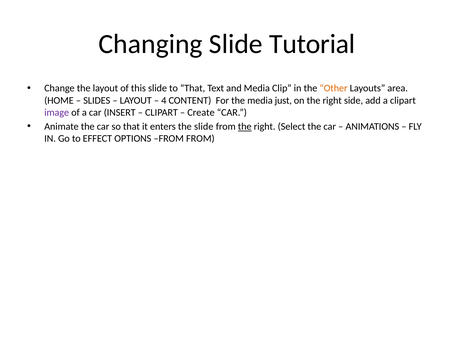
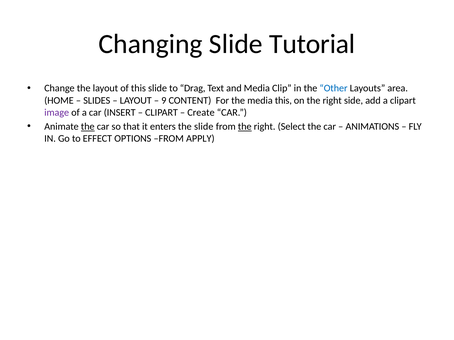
to That: That -> Drag
Other colour: orange -> blue
4: 4 -> 9
media just: just -> this
the at (88, 127) underline: none -> present
FROM FROM: FROM -> APPLY
